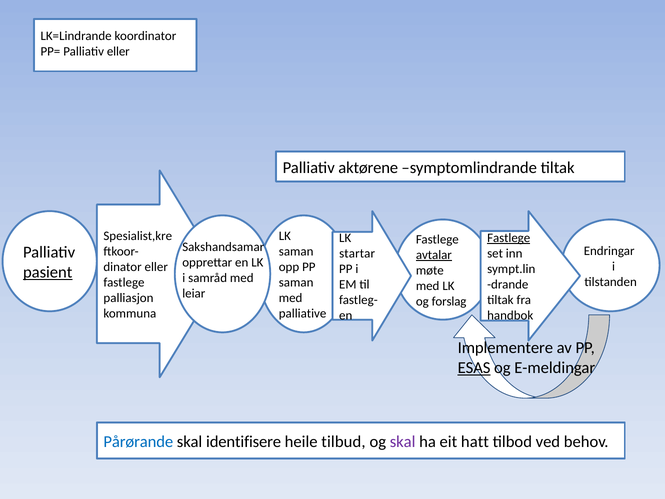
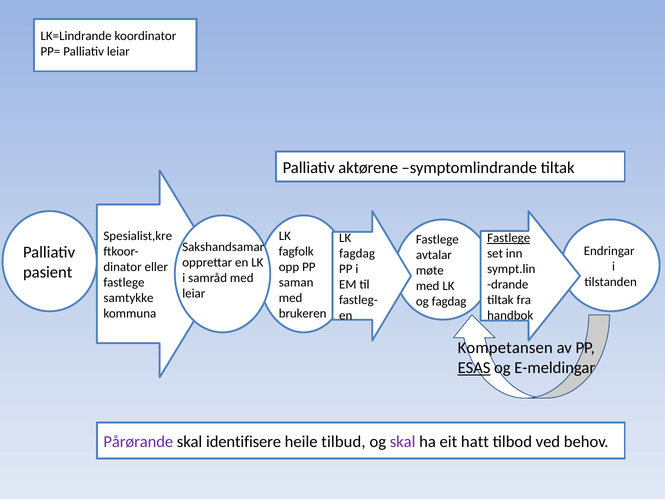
Palliativ eller: eller -> leiar
saman at (296, 251): saman -> fagfolk
startar at (357, 253): startar -> fagdag
avtalar underline: present -> none
pasient underline: present -> none
palliasjon: palliasjon -> samtykke
og forslag: forslag -> fagdag
palliative: palliative -> brukeren
Implementere: Implementere -> Kompetansen
Pårørande colour: blue -> purple
